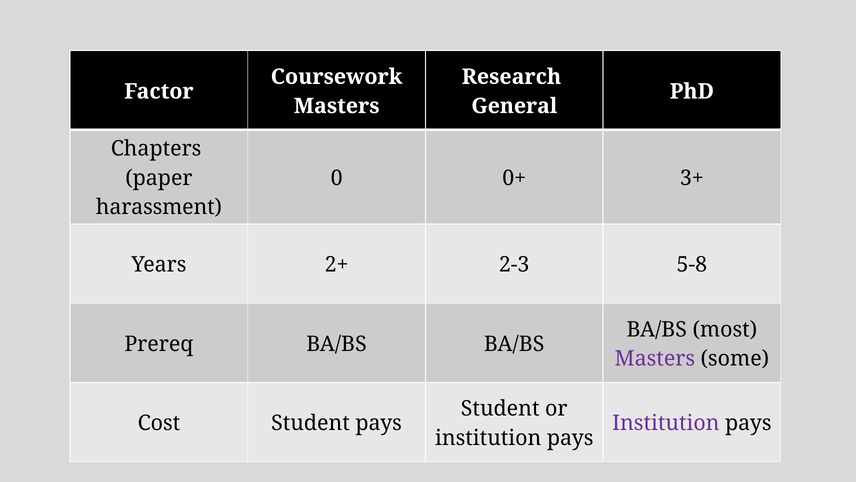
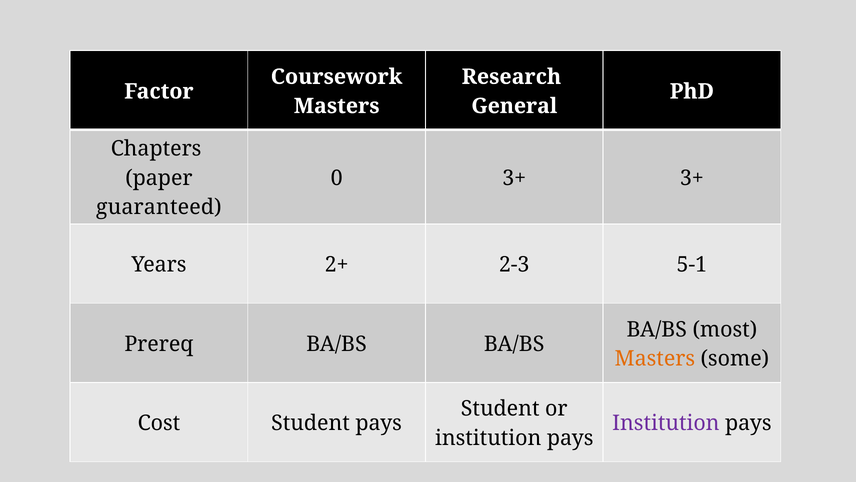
0 0+: 0+ -> 3+
harassment: harassment -> guaranteed
5-8: 5-8 -> 5-1
Masters at (655, 358) colour: purple -> orange
